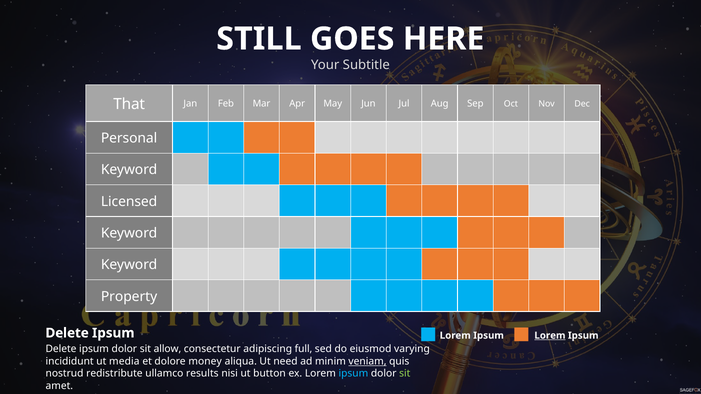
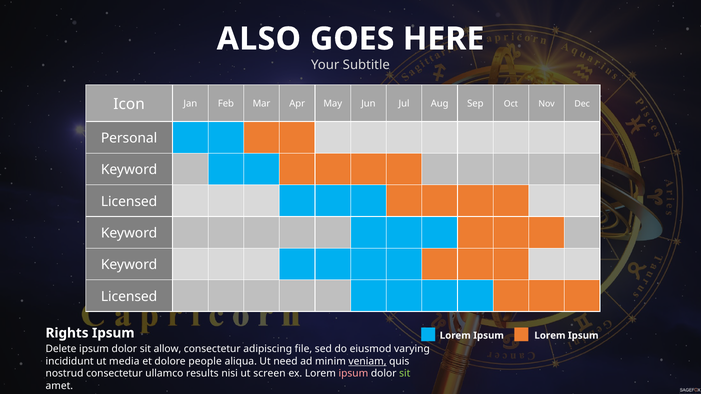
STILL: STILL -> ALSO
That: That -> Icon
Property at (129, 297): Property -> Licensed
Delete at (67, 333): Delete -> Rights
Lorem at (550, 336) underline: present -> none
full: full -> file
money: money -> people
nostrud redistribute: redistribute -> consectetur
button: button -> screen
ipsum at (353, 374) colour: light blue -> pink
